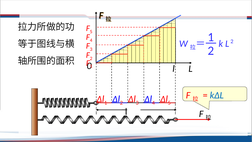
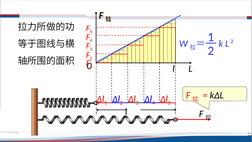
kΔL colour: blue -> black
